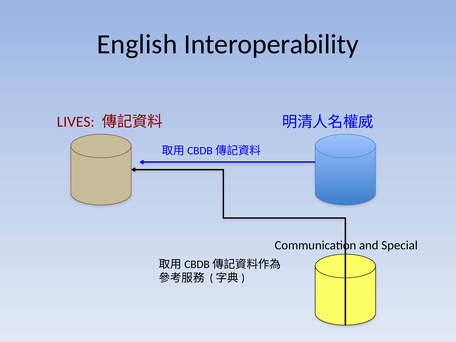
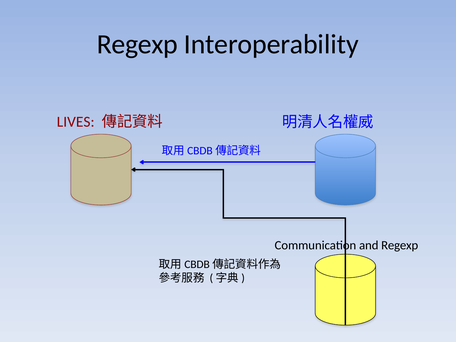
English at (137, 44): English -> Regexp
and Special: Special -> Regexp
